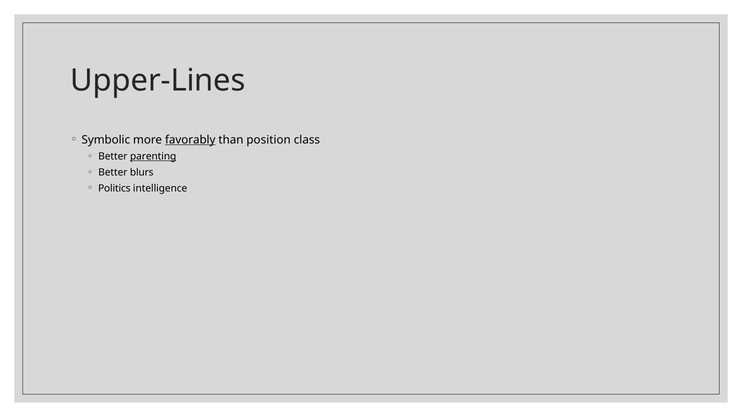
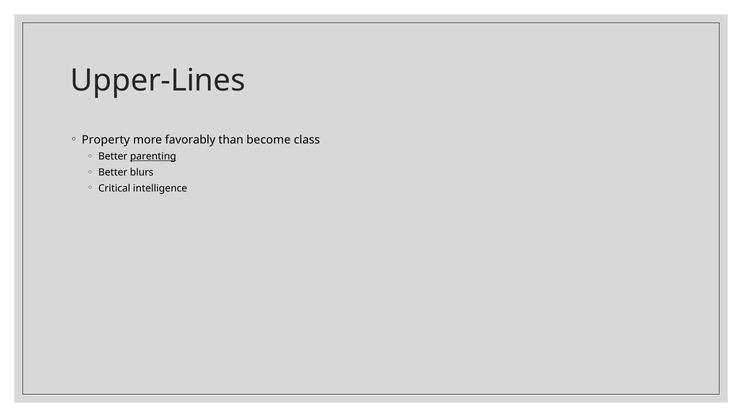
Symbolic: Symbolic -> Property
favorably underline: present -> none
position: position -> become
Politics: Politics -> Critical
